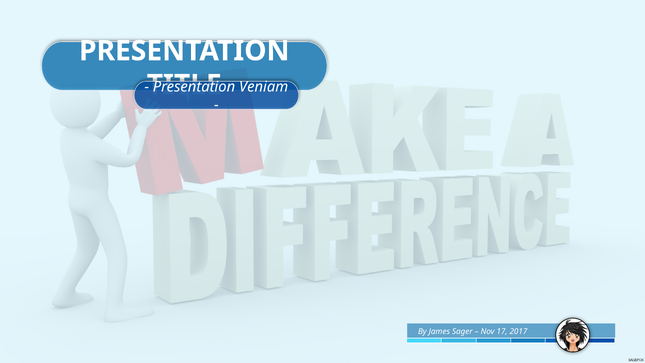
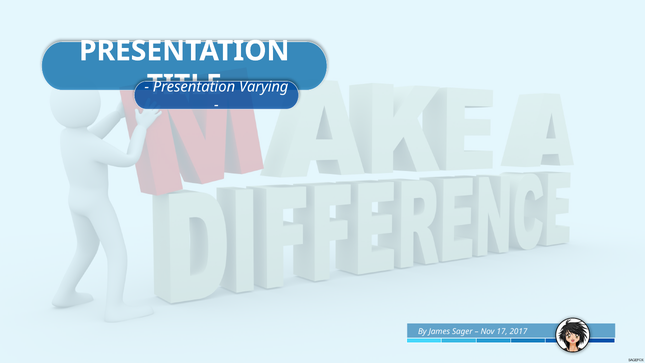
Veniam: Veniam -> Varying
